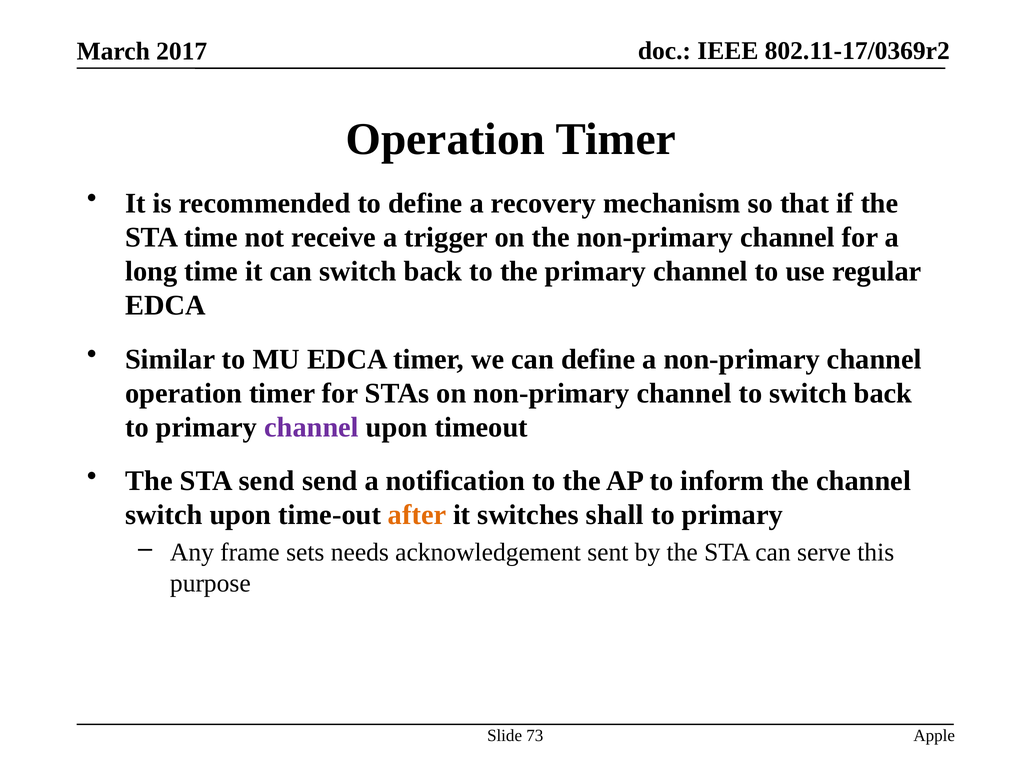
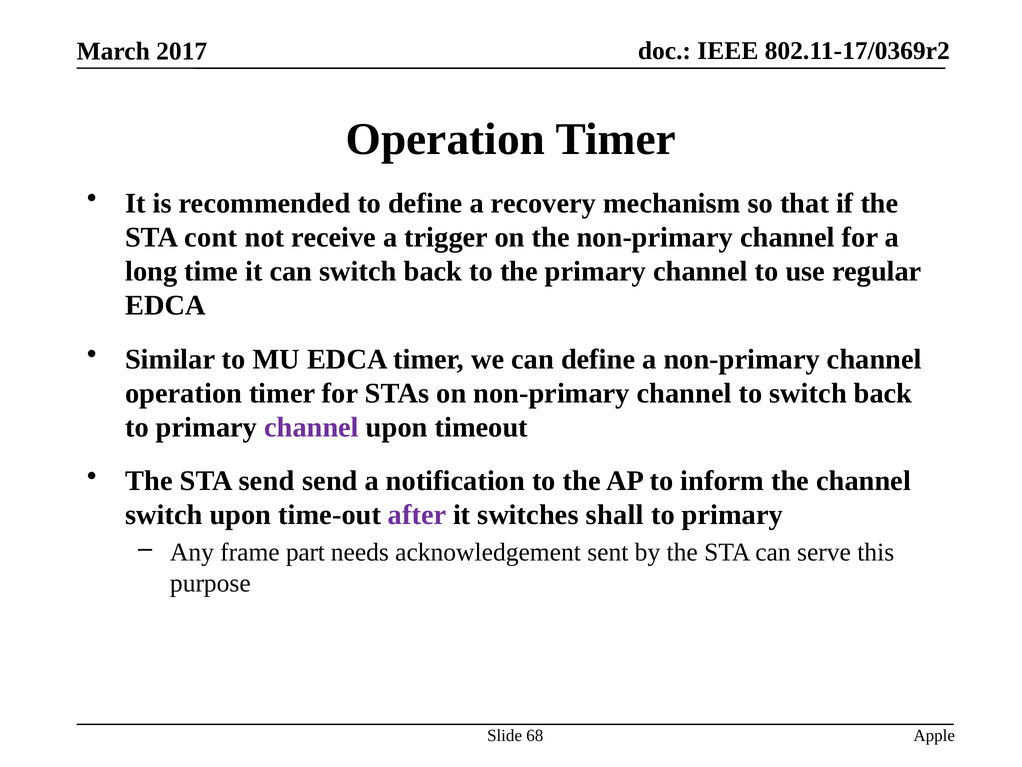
STA time: time -> cont
after colour: orange -> purple
sets: sets -> part
73: 73 -> 68
